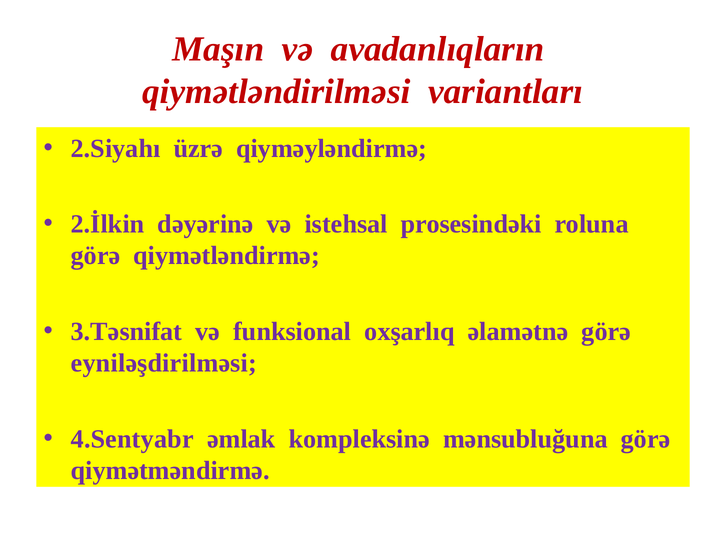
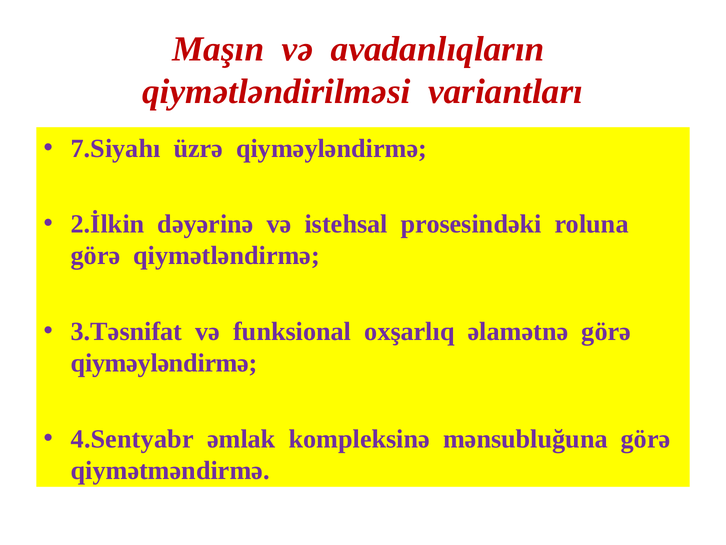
2.Siyahı: 2.Siyahı -> 7.Siyahı
eyniləşdirilməsi at (164, 363): eyniləşdirilməsi -> qiyməyləndirmə
